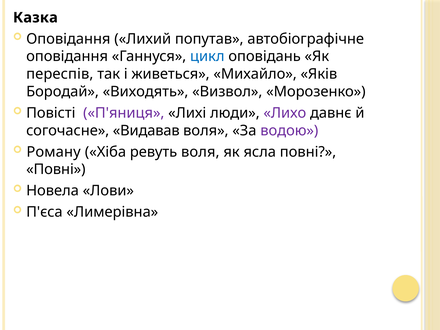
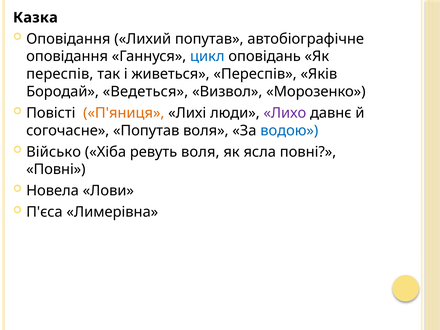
живеться Михайло: Михайло -> Переспів
Виходять: Виходять -> Ведеться
П'яниця colour: purple -> orange
согочасне Видавав: Видавав -> Попутав
водою colour: purple -> blue
Роману: Роману -> Військо
